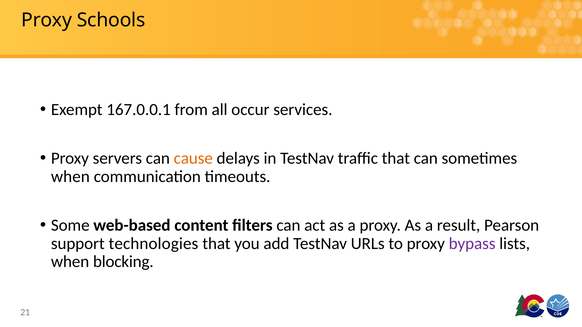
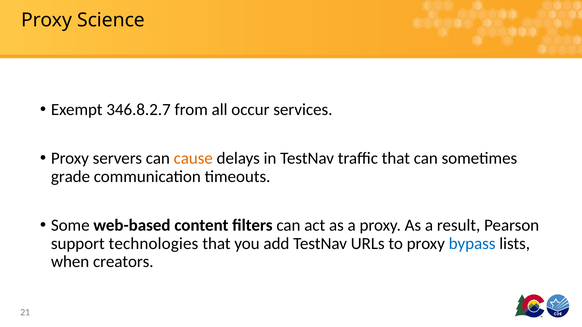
Schools: Schools -> Science
167.0.0.1: 167.0.0.1 -> 346.8.2.7
when at (70, 177): when -> grade
bypass colour: purple -> blue
blocking: blocking -> creators
